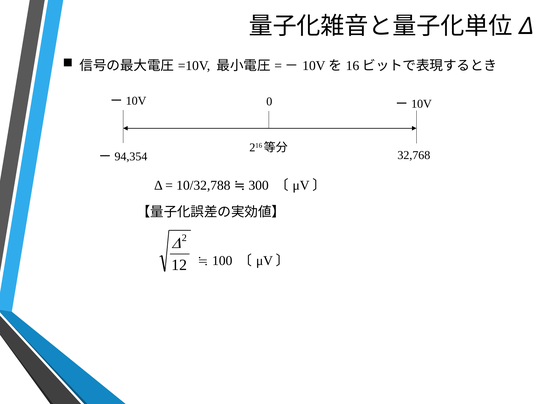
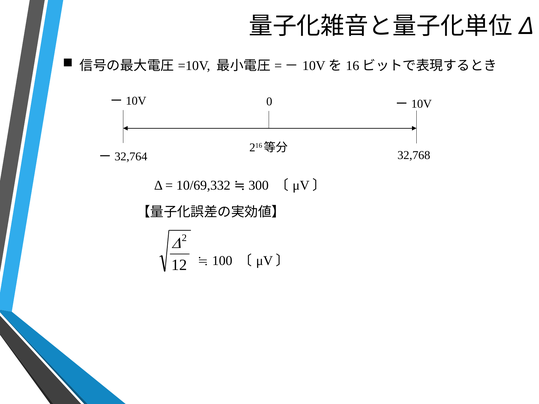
94,354: 94,354 -> 32,764
10/32,788: 10/32,788 -> 10/69,332
